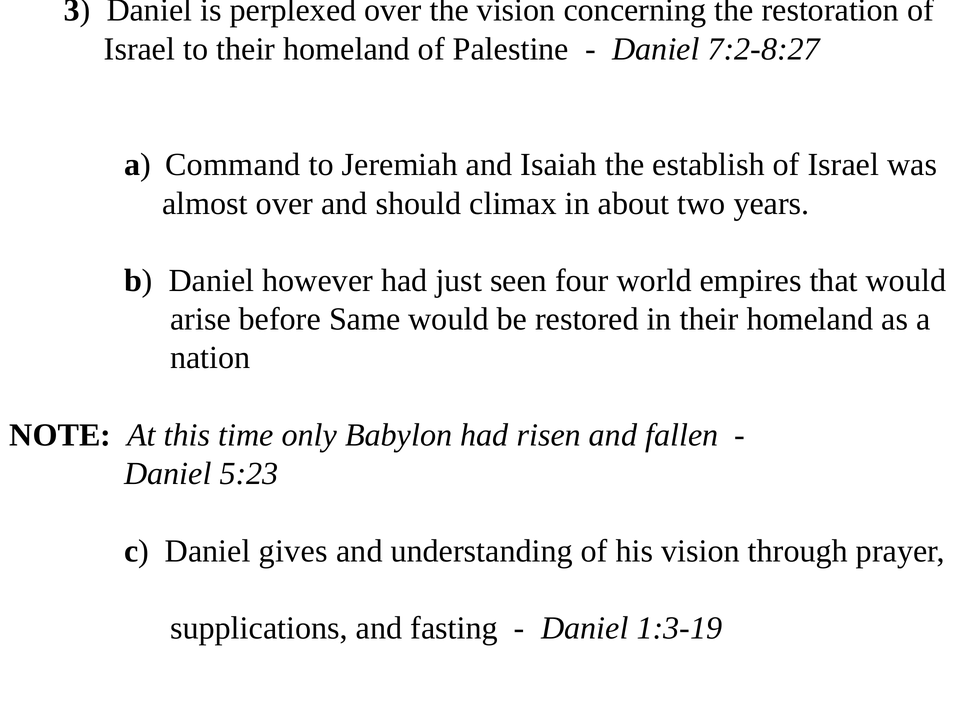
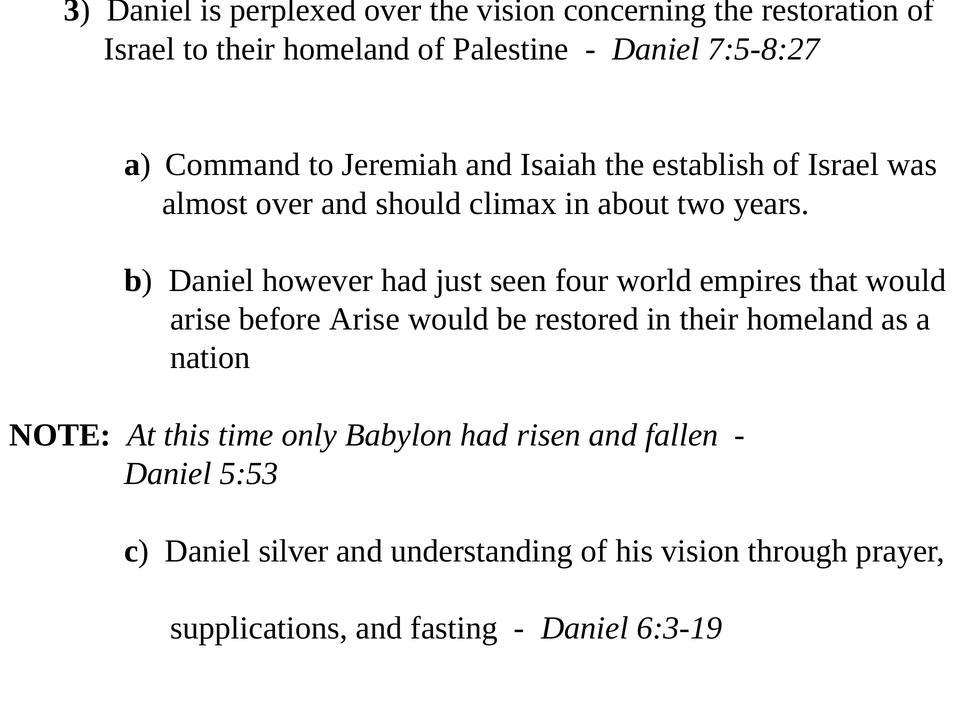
7:2-8:27: 7:2-8:27 -> 7:5-8:27
before Same: Same -> Arise
5:23: 5:23 -> 5:53
gives: gives -> silver
1:3-19: 1:3-19 -> 6:3-19
